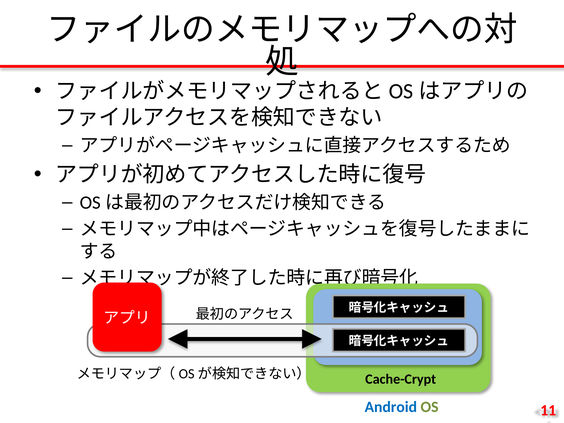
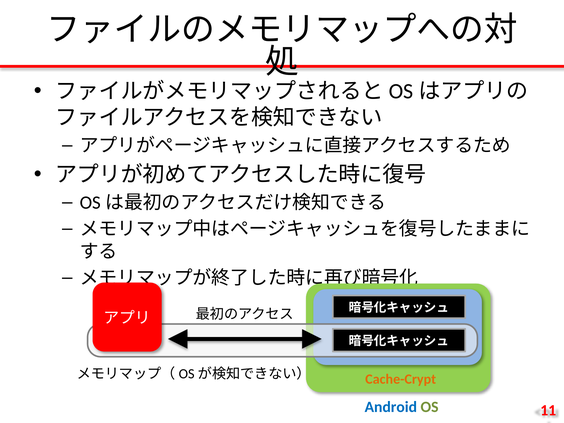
Cache-Crypt colour: black -> orange
